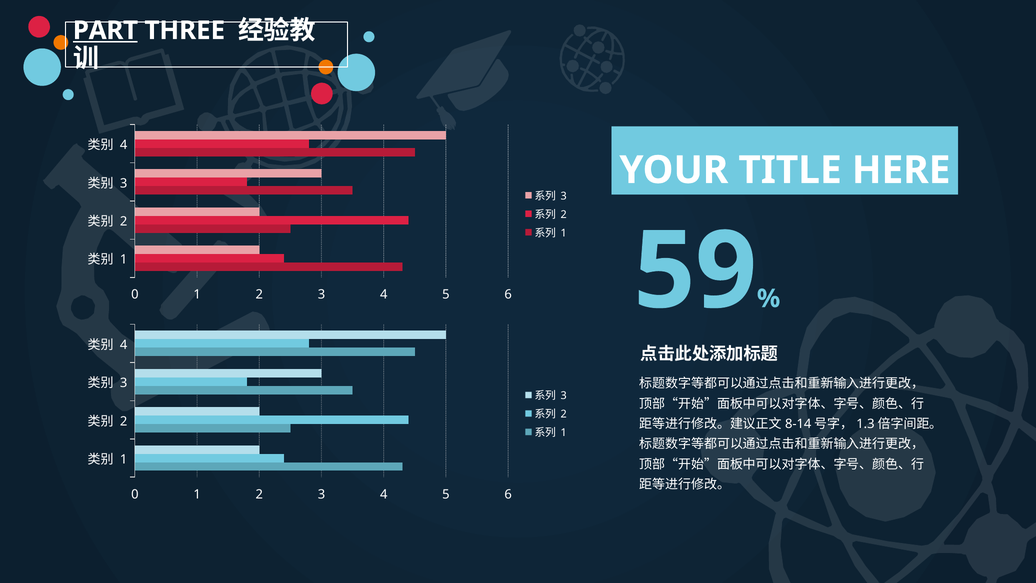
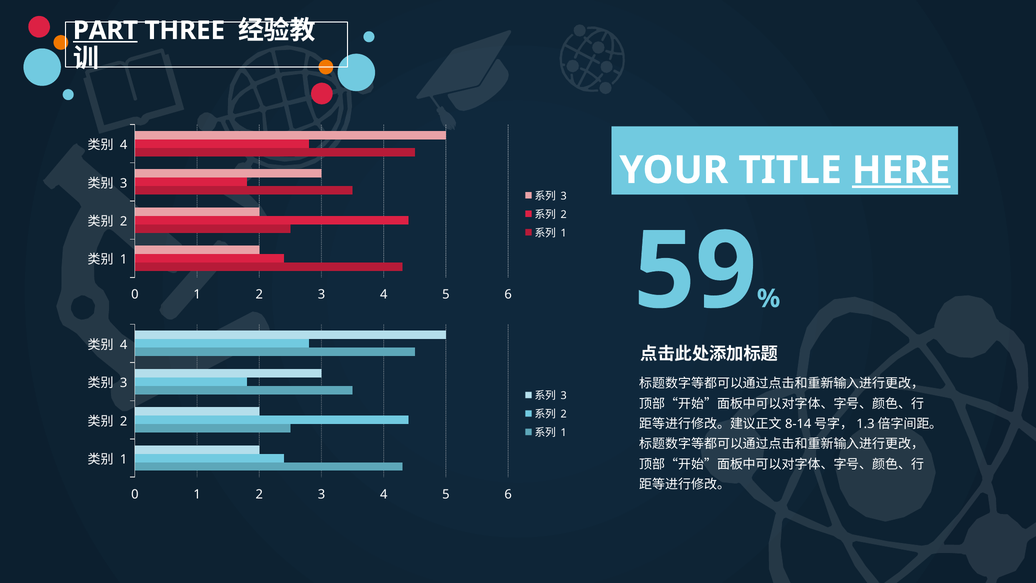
HERE underline: none -> present
